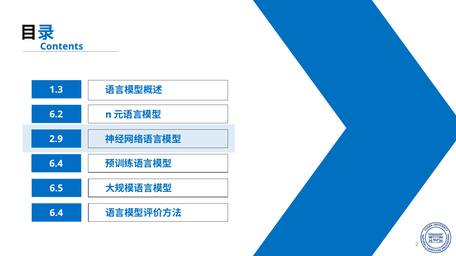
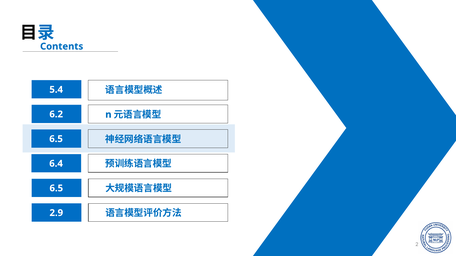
1.3: 1.3 -> 5.4
2.9 at (56, 139): 2.9 -> 6.5
6.4 at (56, 213): 6.4 -> 2.9
